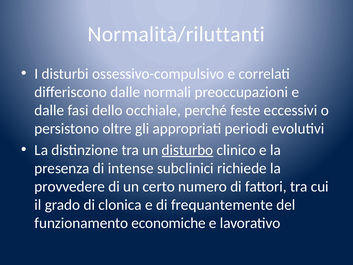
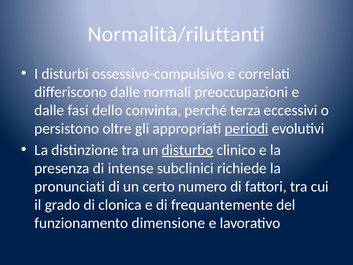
occhiale: occhiale -> convinta
feste: feste -> terza
periodi underline: none -> present
provvedere: provvedere -> pronunciati
economiche: economiche -> dimensione
